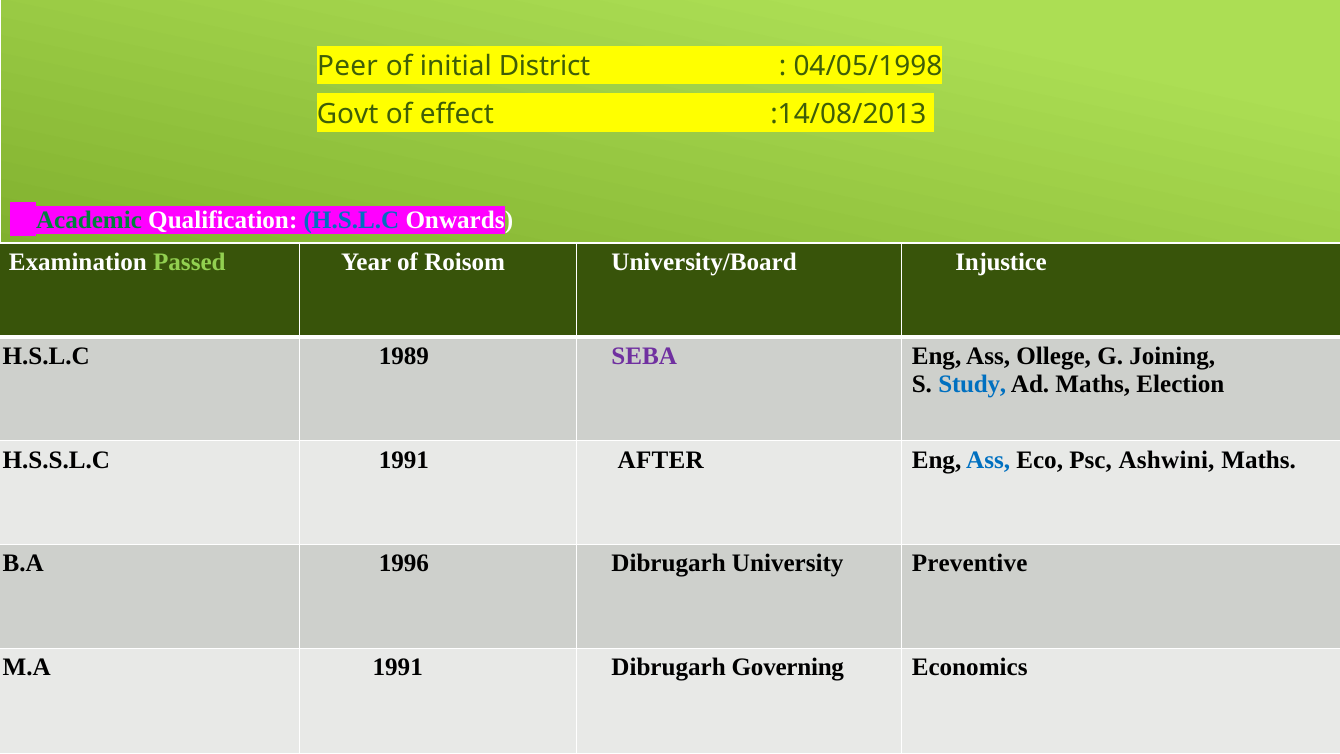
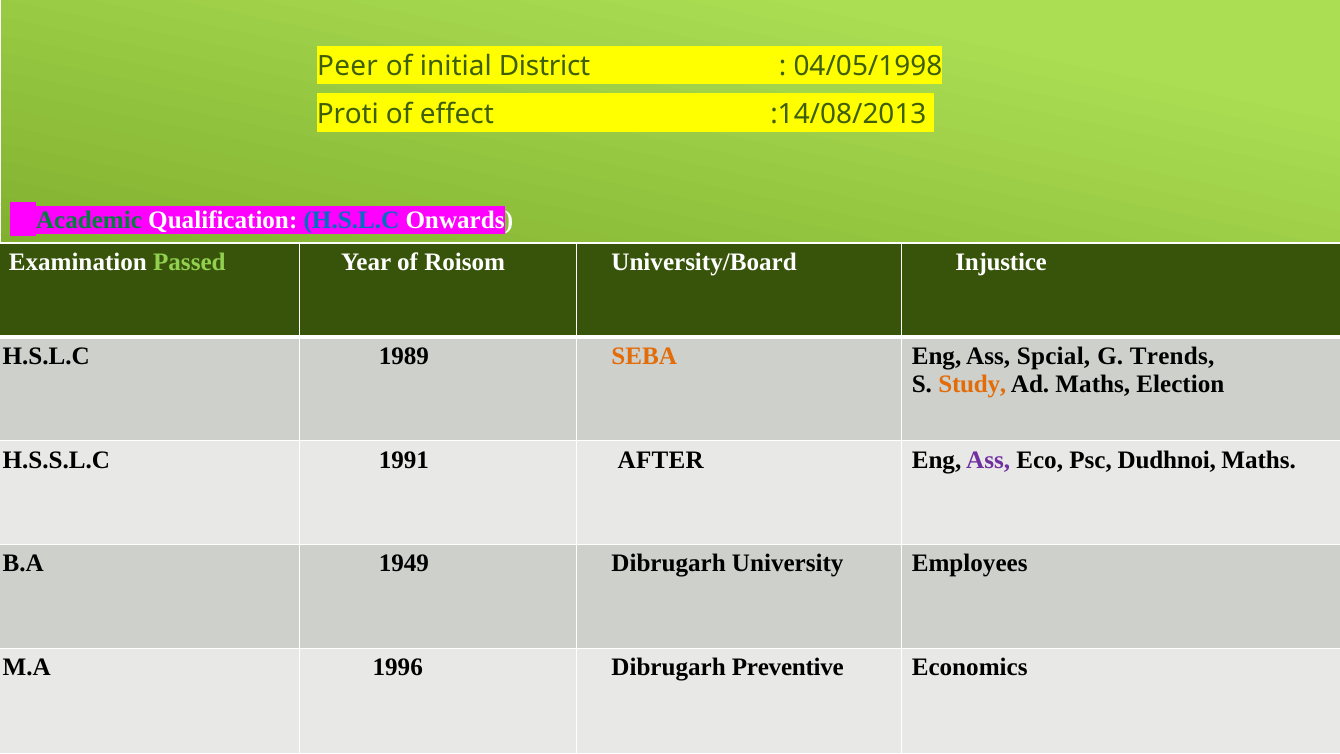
Govt: Govt -> Proti
SEBA colour: purple -> orange
Ollege: Ollege -> Spcial
Joining: Joining -> Trends
Study colour: blue -> orange
Ass at (988, 460) colour: blue -> purple
Ashwini: Ashwini -> Dudhnoi
1996: 1996 -> 1949
Preventive: Preventive -> Employees
M.A 1991: 1991 -> 1996
Governing: Governing -> Preventive
